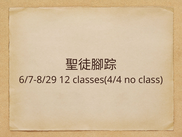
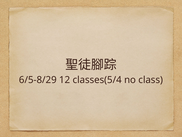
6/7-8/29: 6/7-8/29 -> 6/5-8/29
classes(4/4: classes(4/4 -> classes(5/4
